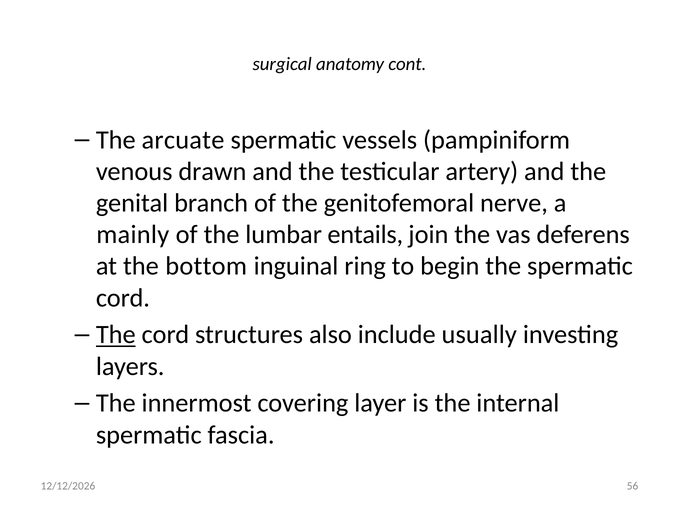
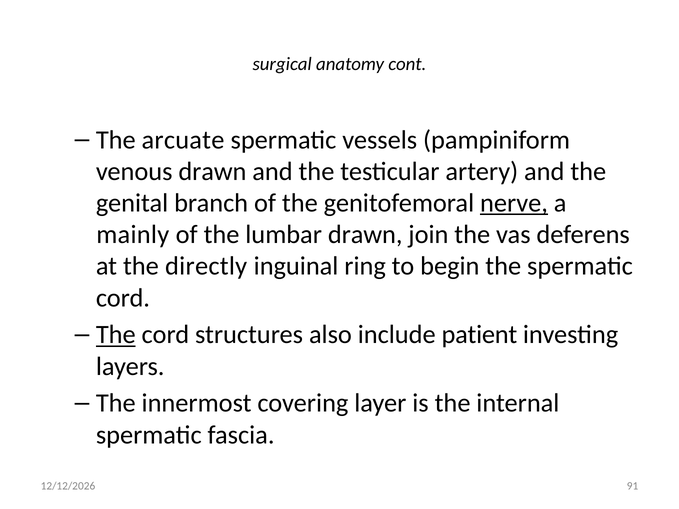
nerve underline: none -> present
lumbar entails: entails -> drawn
bottom: bottom -> directly
usually: usually -> patient
56: 56 -> 91
